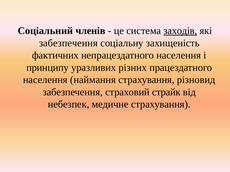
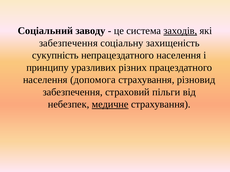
членів: членів -> заводу
фактичних: фактичних -> сукупність
наймання: наймання -> допомога
страйк: страйк -> пільги
медичне underline: none -> present
